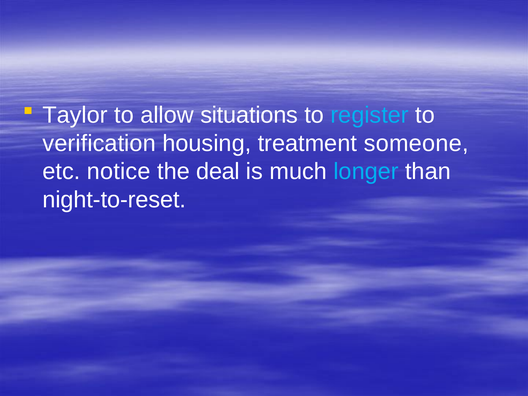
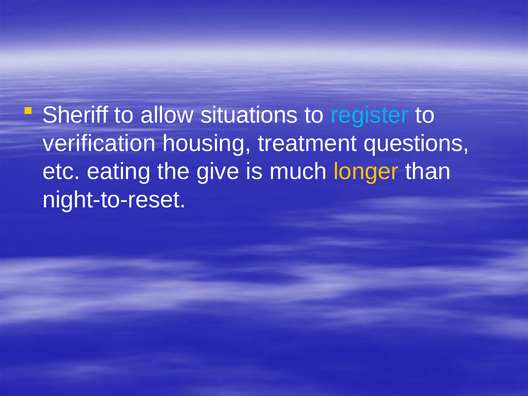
Taylor: Taylor -> Sheriff
someone: someone -> questions
notice: notice -> eating
deal: deal -> give
longer colour: light blue -> yellow
